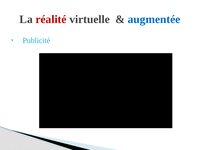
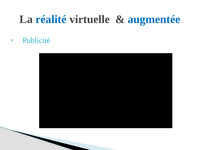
réalité colour: red -> blue
